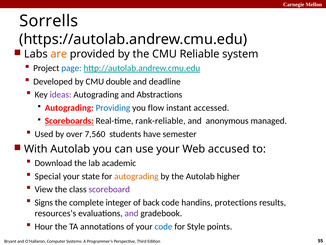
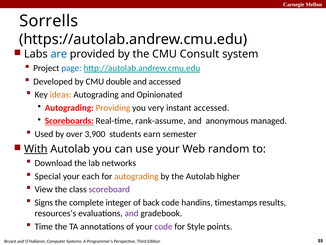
are colour: orange -> blue
Reliable: Reliable -> Consult
and deadline: deadline -> accessed
ideas colour: purple -> orange
Abstractions: Abstractions -> Opinionated
Providing colour: blue -> orange
flow: flow -> very
rank-reliable: rank-reliable -> rank-assume
7,560: 7,560 -> 3,900
have: have -> earn
With underline: none -> present
accused: accused -> random
academic: academic -> networks
state: state -> each
protections: protections -> timestamps
Hour: Hour -> Time
code at (163, 226) colour: blue -> purple
